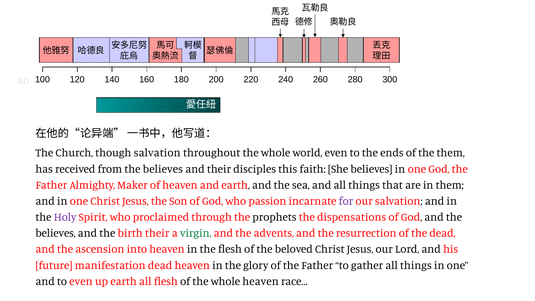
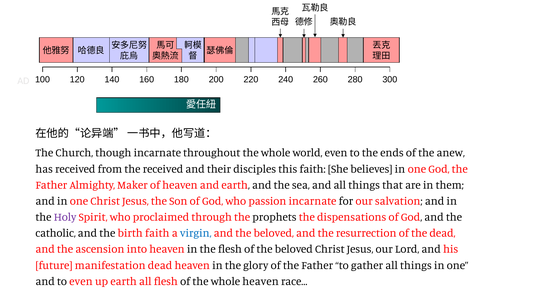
though salvation: salvation -> incarnate
the them: them -> anew
from the believes: believes -> received
for colour: purple -> black
believes at (56, 233): believes -> catholic
birth their: their -> faith
virgin colour: green -> blue
and the advents: advents -> beloved
